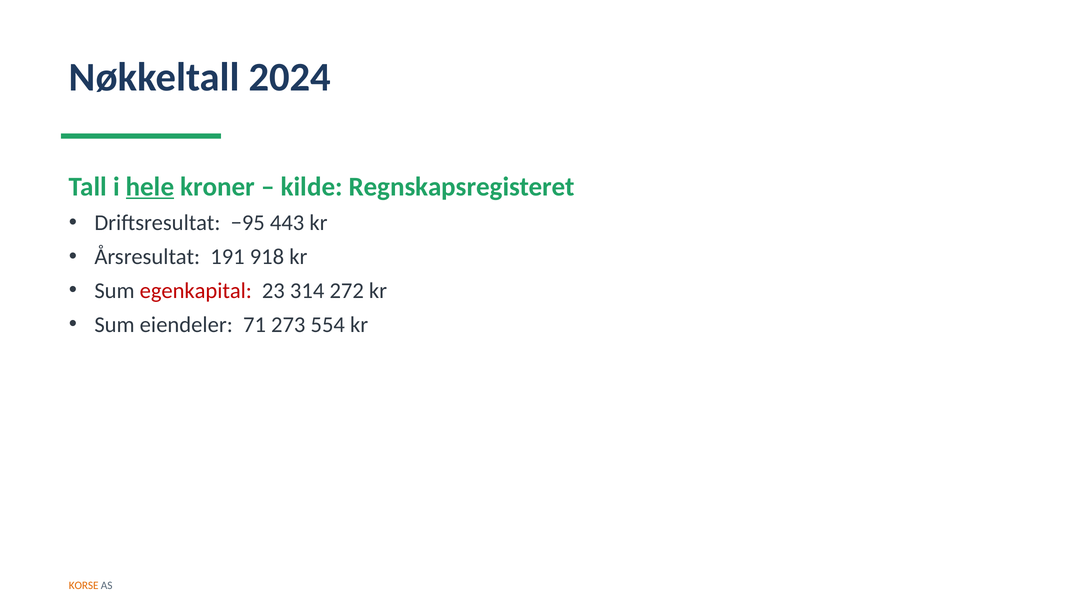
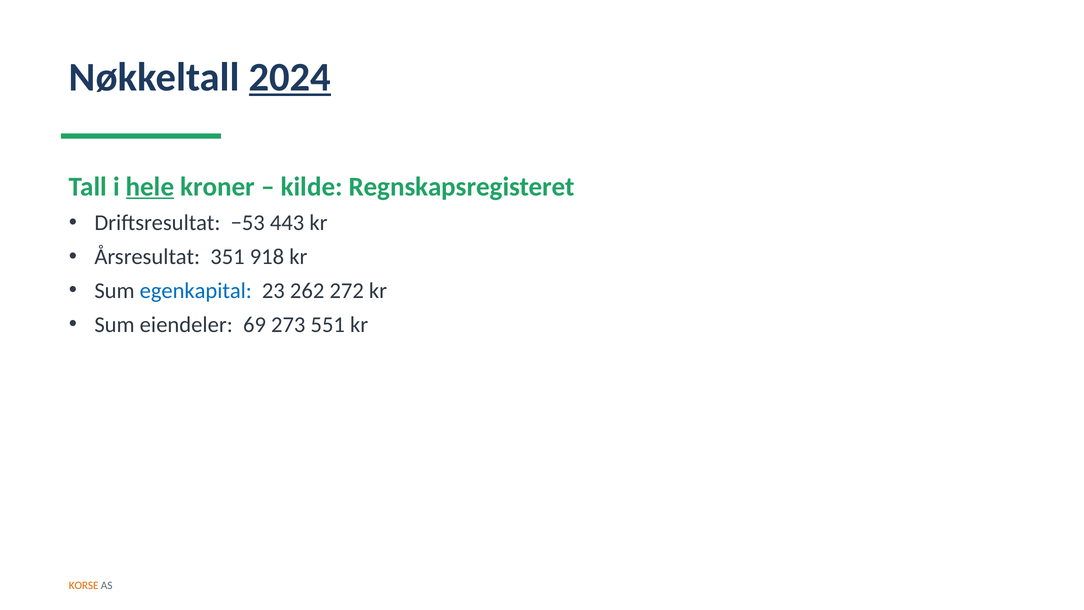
2024 underline: none -> present
−95: −95 -> −53
191: 191 -> 351
egenkapital colour: red -> blue
314: 314 -> 262
71: 71 -> 69
554: 554 -> 551
